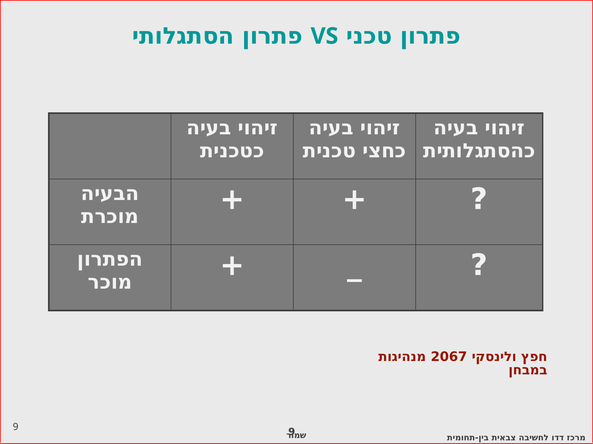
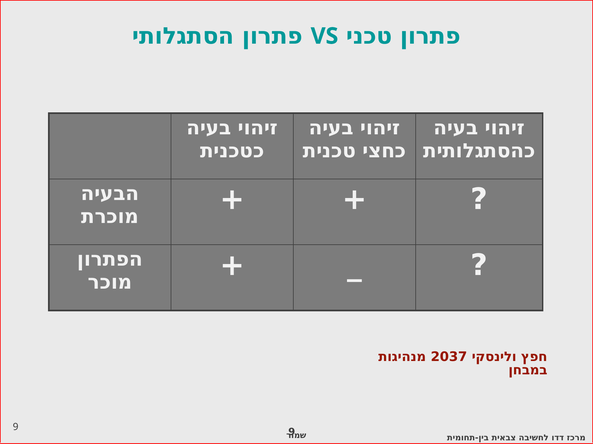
2067: 2067 -> 2037
